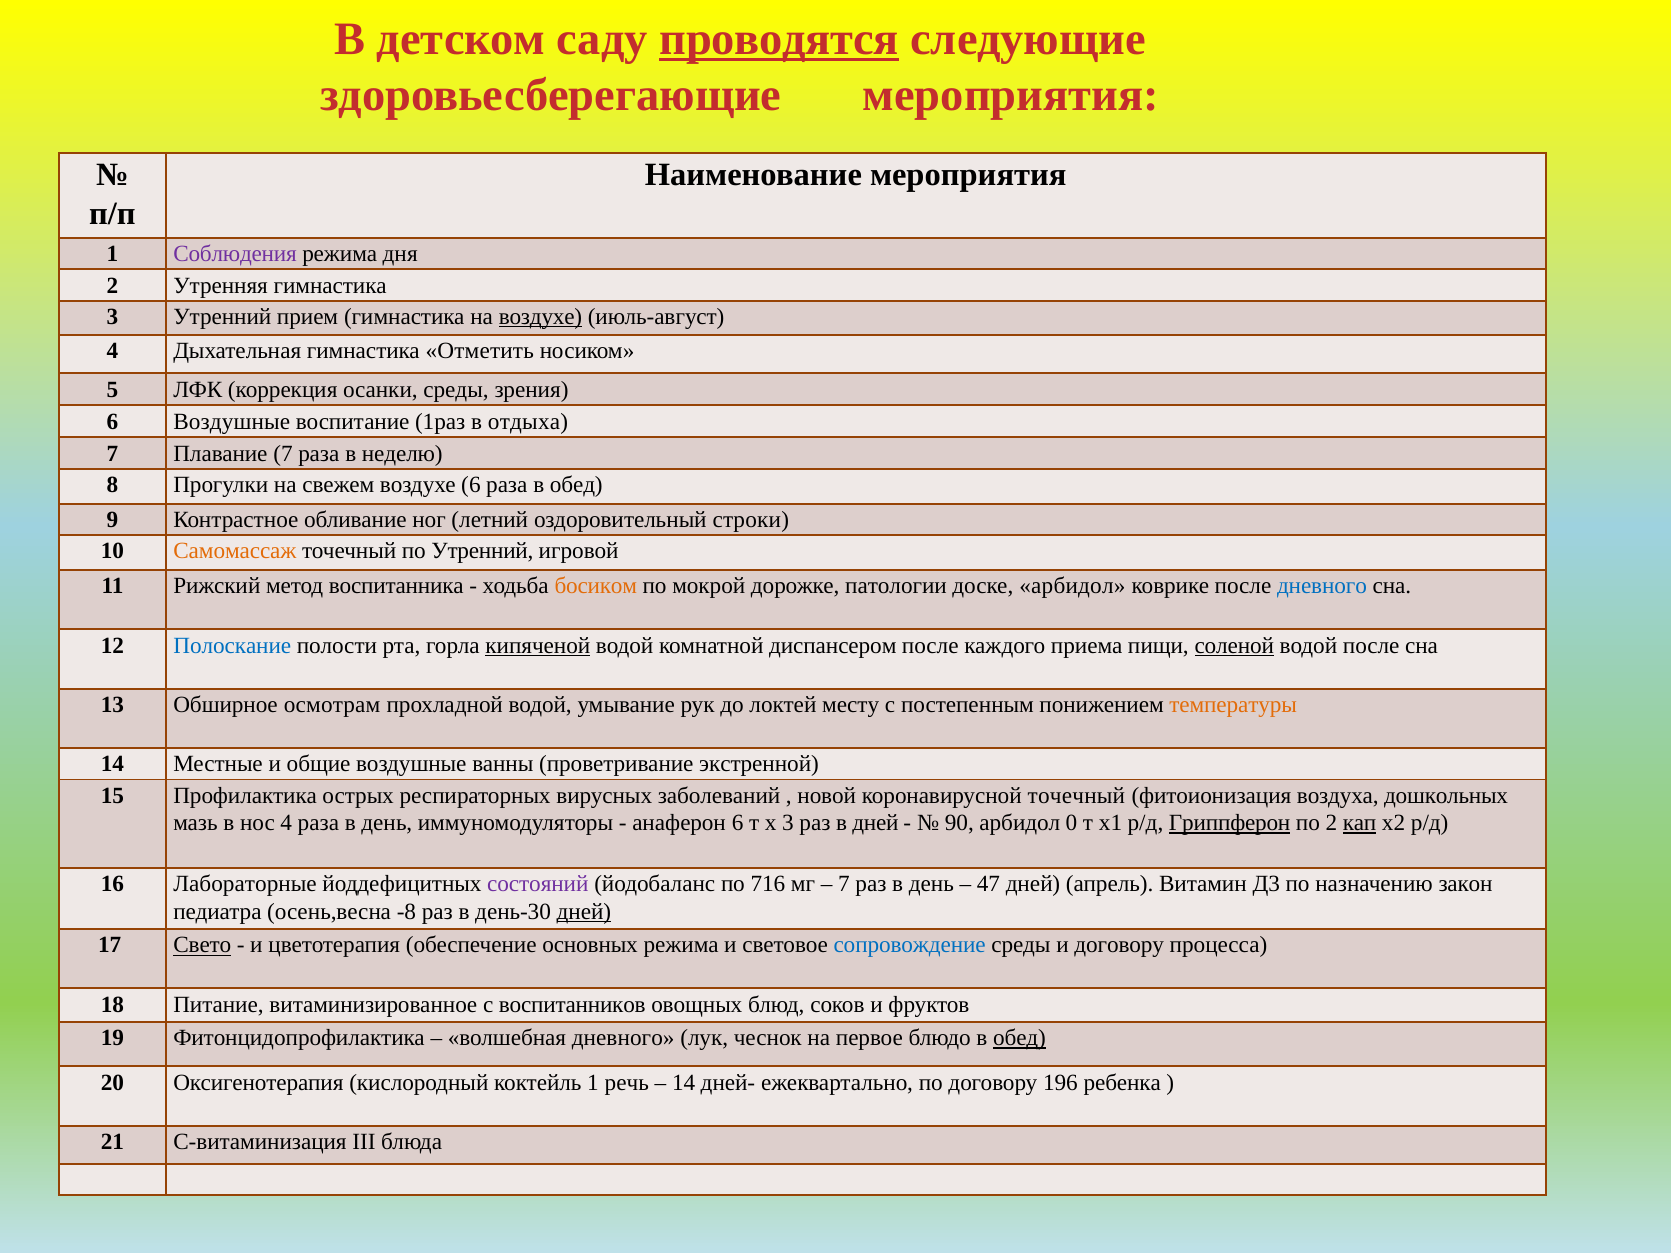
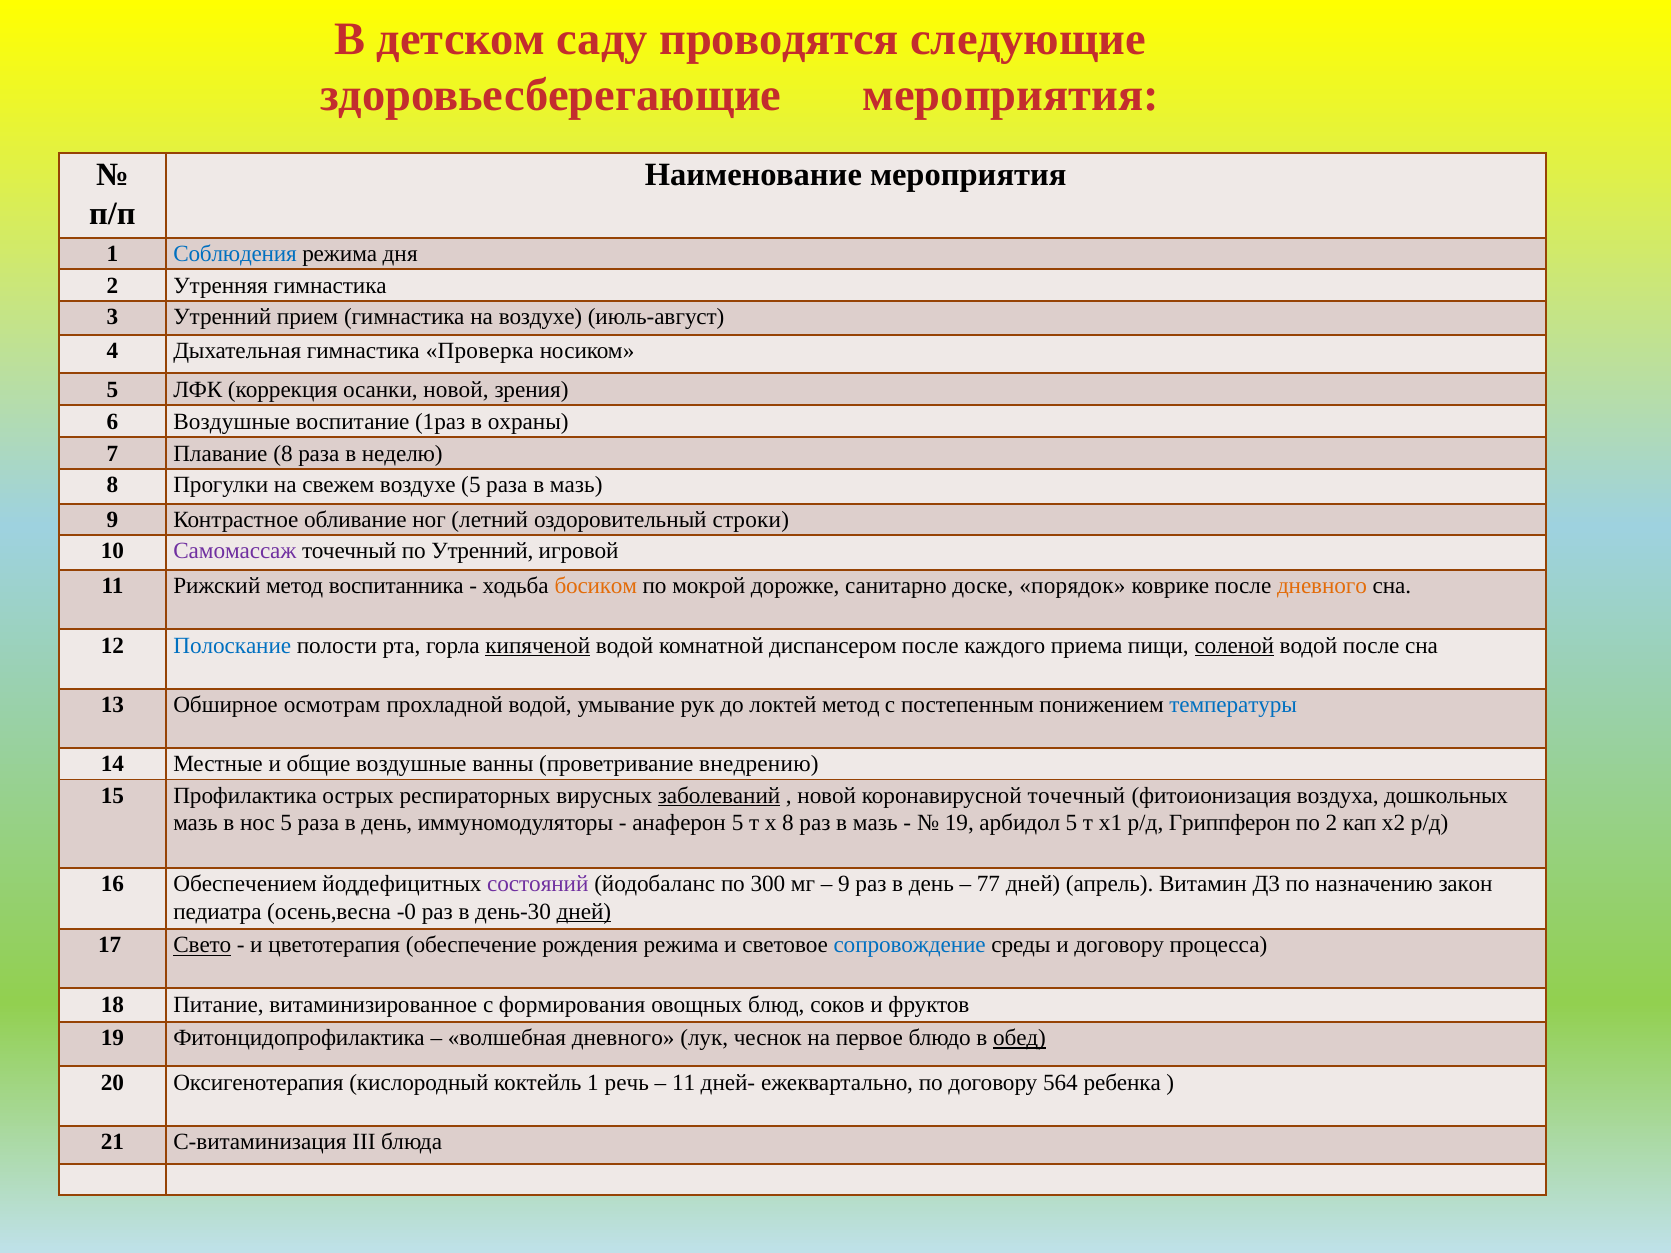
проводятся underline: present -> none
Соблюдения colour: purple -> blue
воздухе at (540, 317) underline: present -> none
Отметить: Отметить -> Проверка
осанки среды: среды -> новой
отдыха: отдыха -> охраны
Плавание 7: 7 -> 8
воздухе 6: 6 -> 5
раза в обед: обед -> мазь
Самомассаж colour: orange -> purple
патологии: патологии -> санитарно
доске арбидол: арбидол -> порядок
дневного at (1322, 586) colour: blue -> orange
локтей месту: месту -> метод
температуры colour: orange -> blue
экстренной: экстренной -> внедрению
заболеваний underline: none -> present
нос 4: 4 -> 5
анаферон 6: 6 -> 5
х 3: 3 -> 8
раз в дней: дней -> мазь
90 at (959, 823): 90 -> 19
арбидол 0: 0 -> 5
Гриппферон underline: present -> none
кап underline: present -> none
Лабораторные: Лабораторные -> Обеспечением
716: 716 -> 300
7 at (844, 884): 7 -> 9
47: 47 -> 77
-8: -8 -> -0
основных: основных -> рождения
воспитанников: воспитанников -> формирования
14 at (684, 1083): 14 -> 11
196: 196 -> 564
